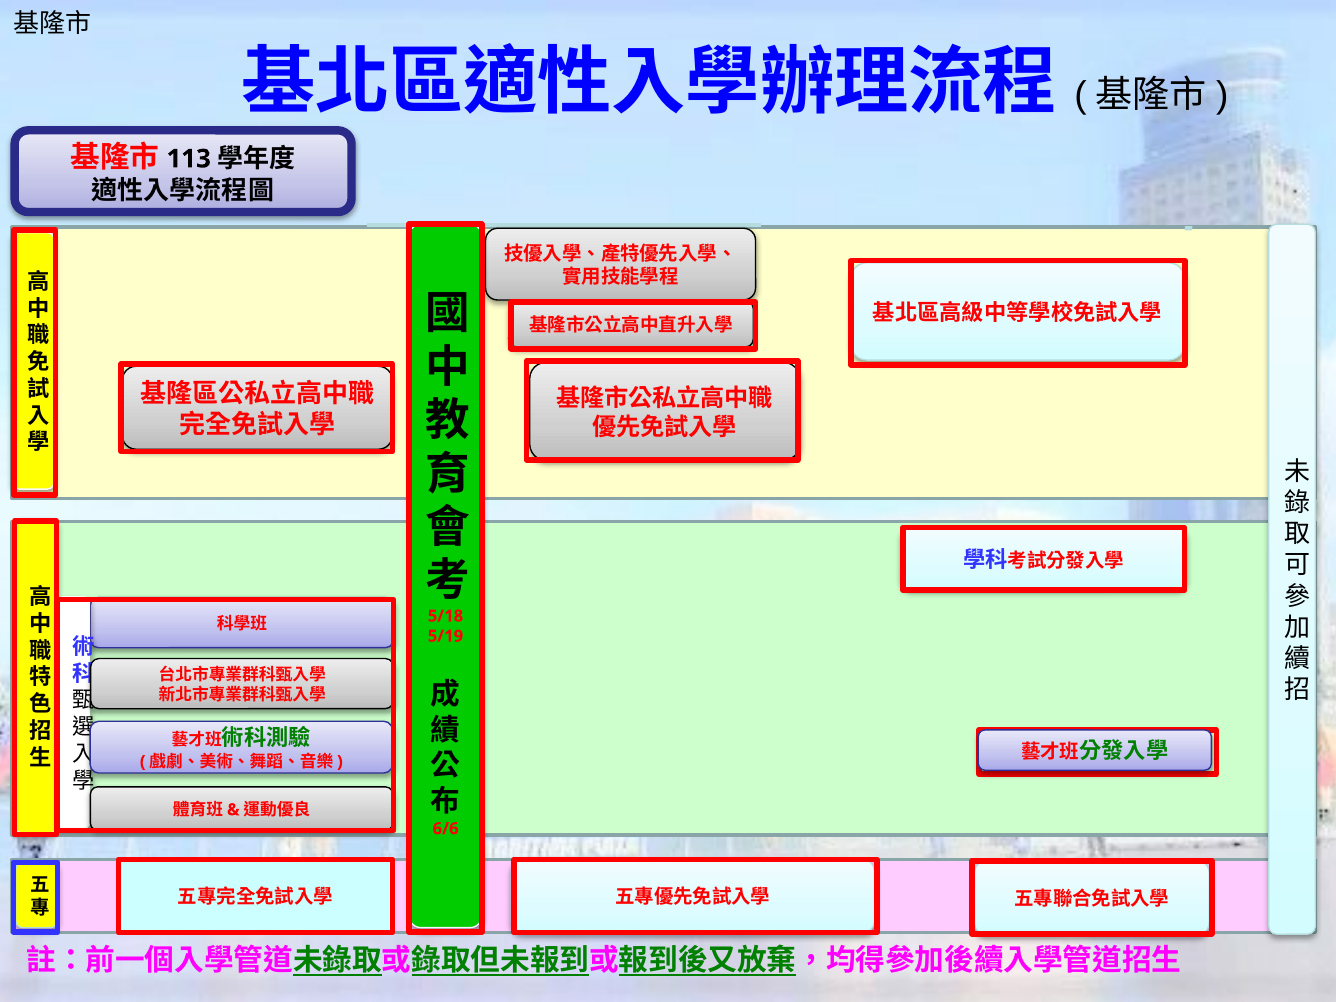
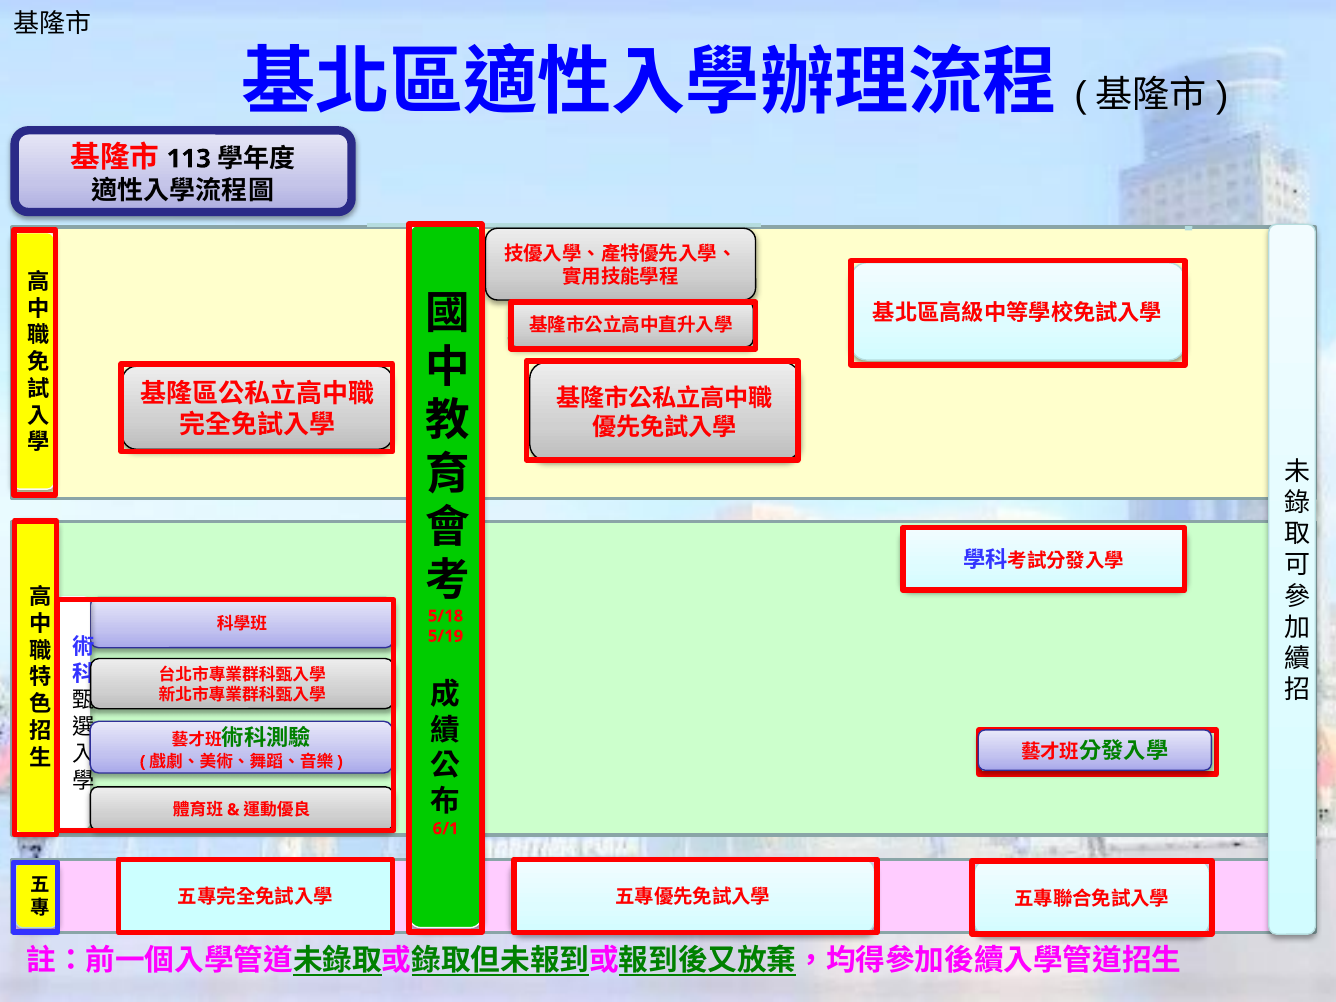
6/6: 6/6 -> 6/1
